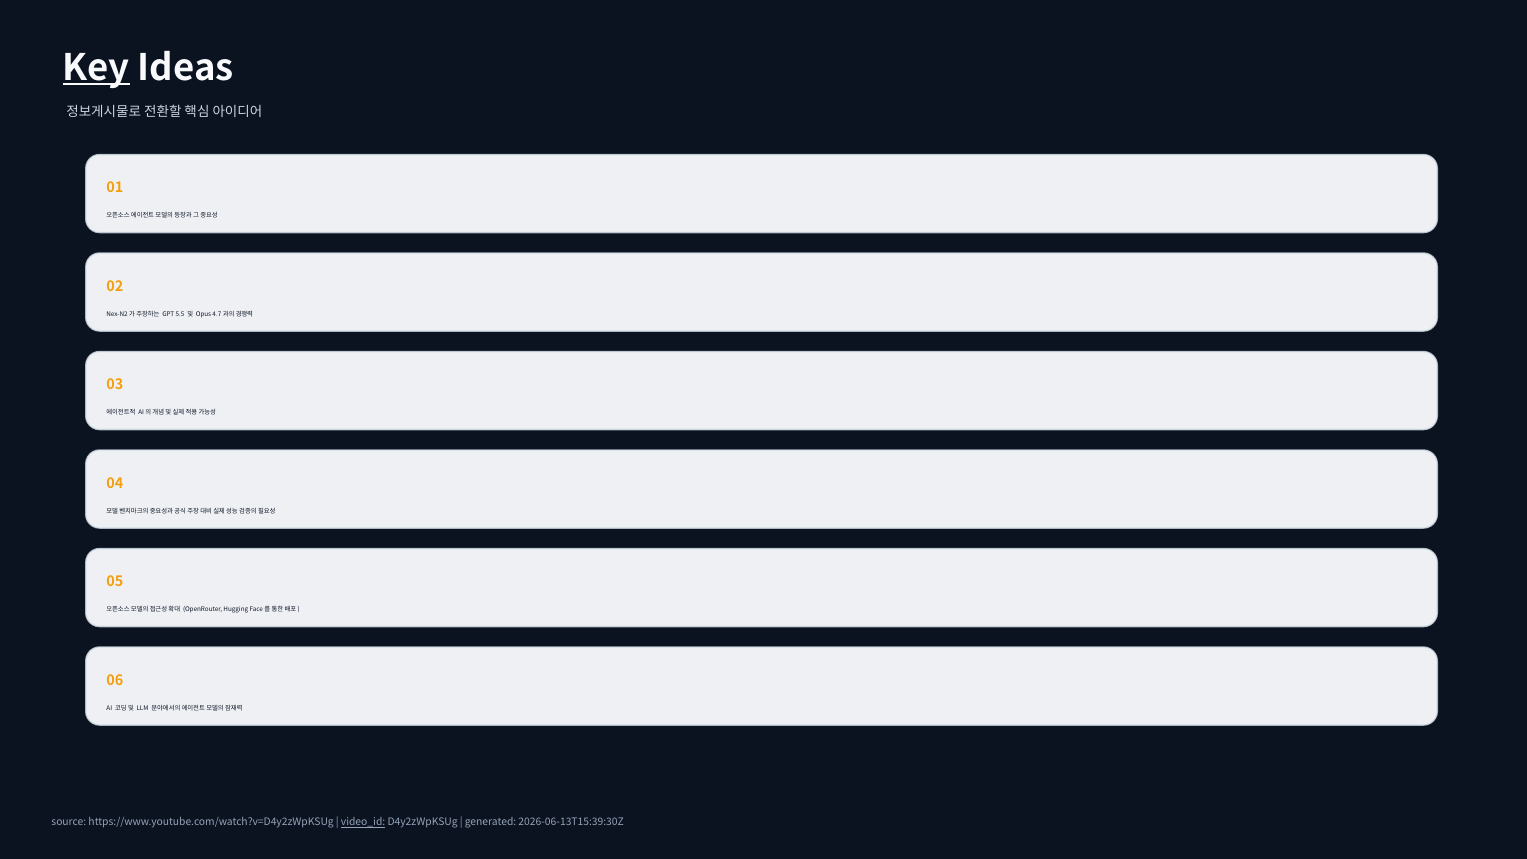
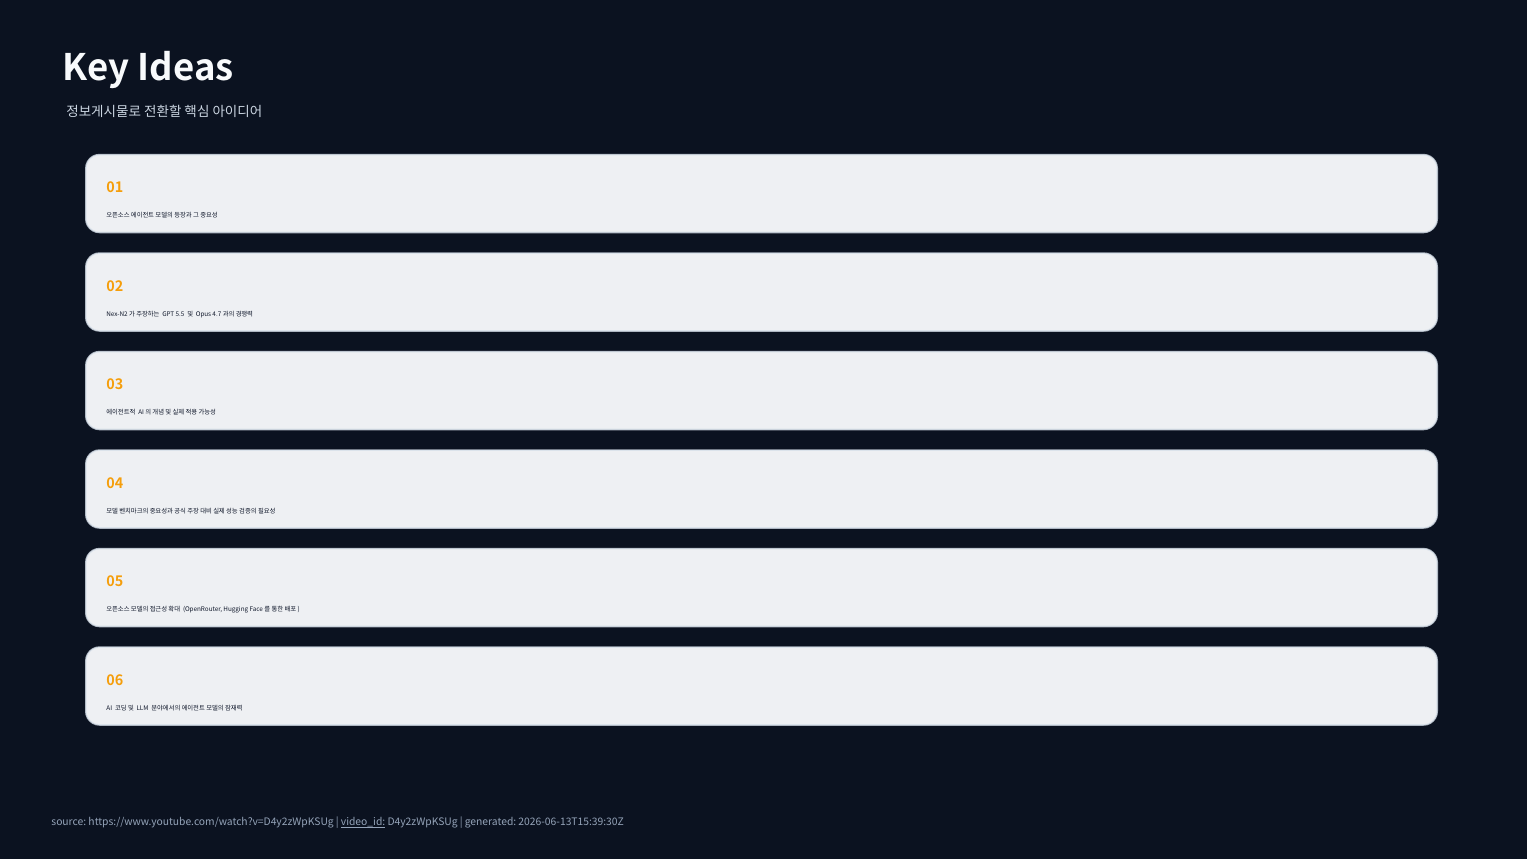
Key underline: present -> none
